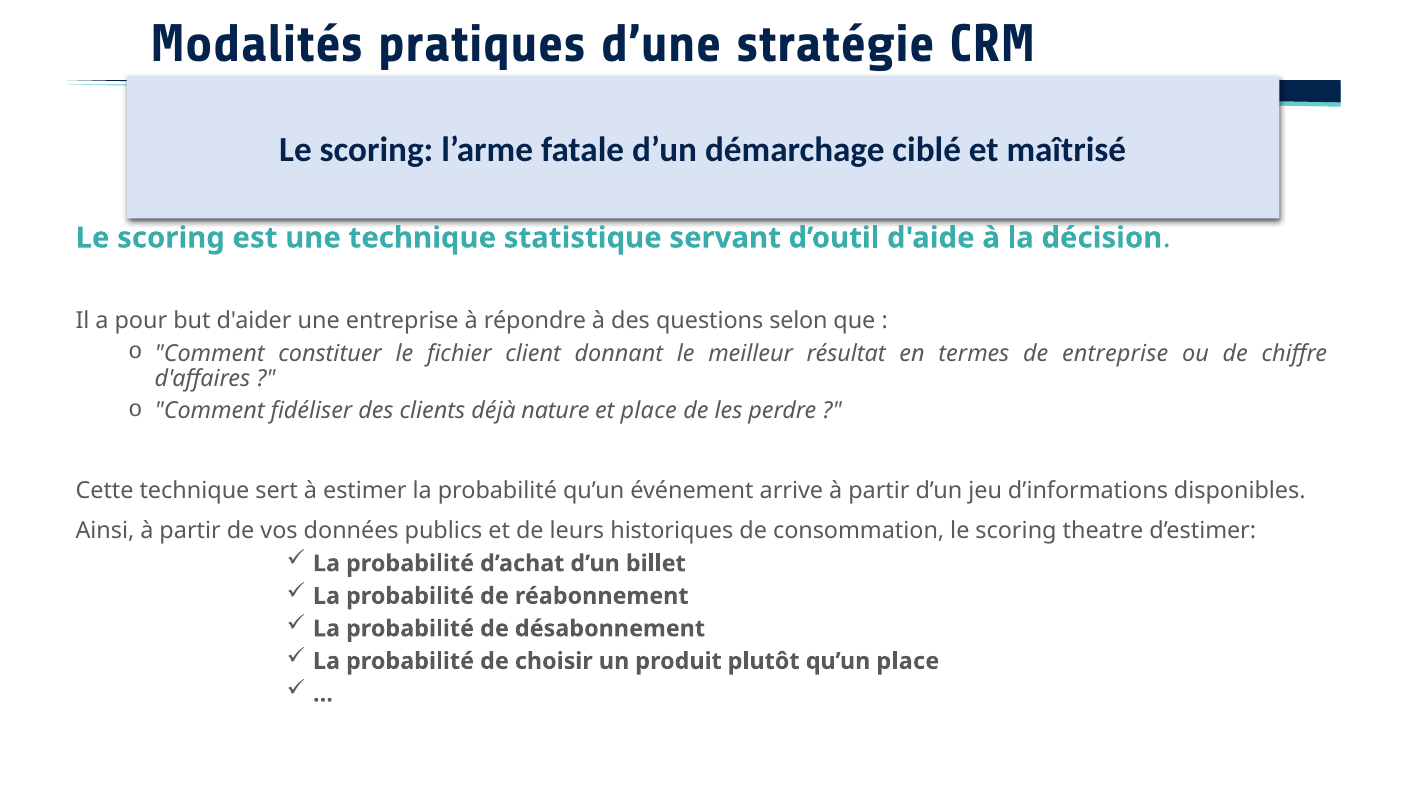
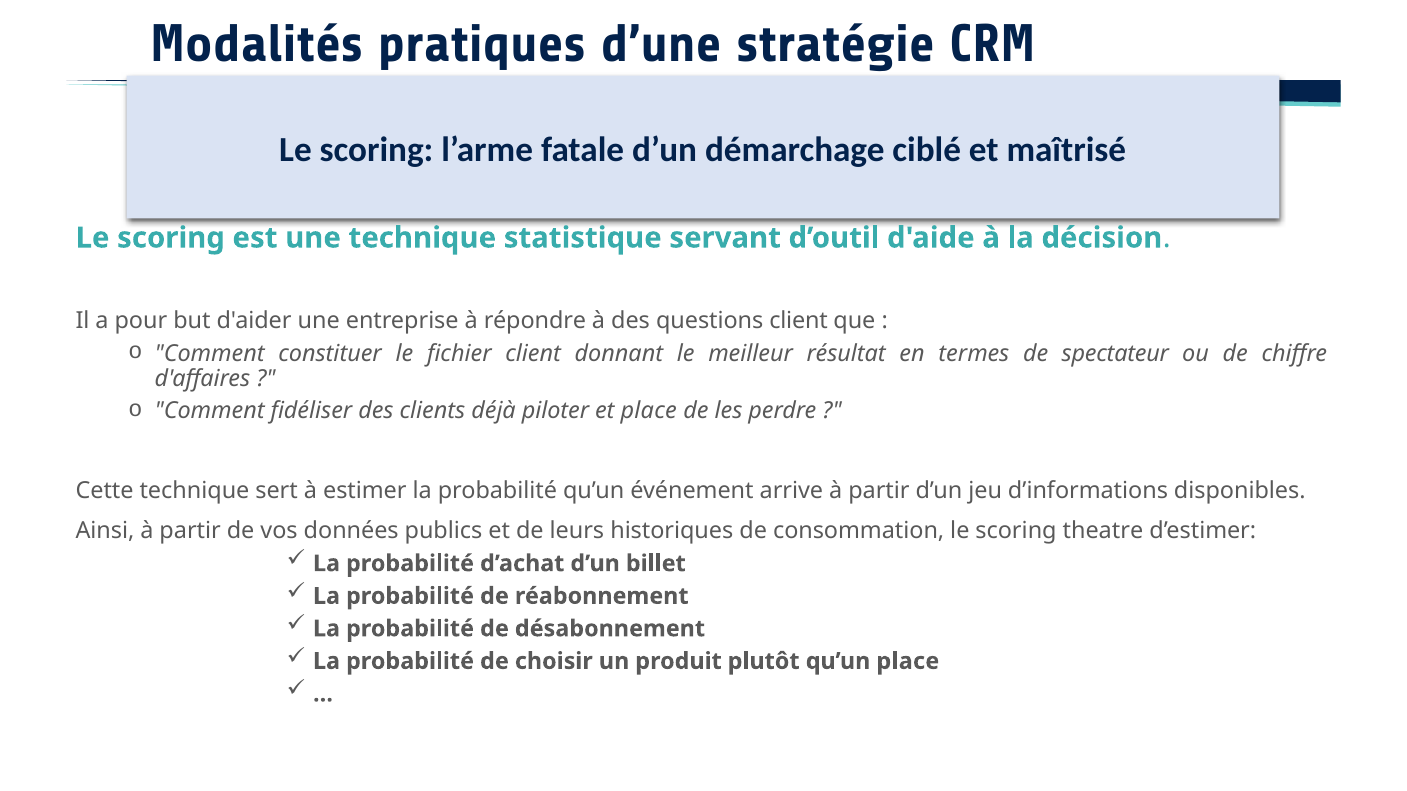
questions selon: selon -> client
de entreprise: entreprise -> spectateur
nature: nature -> piloter
